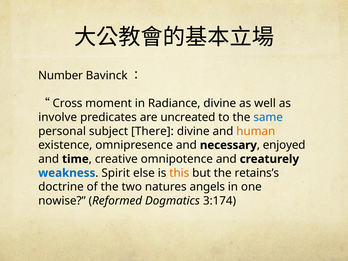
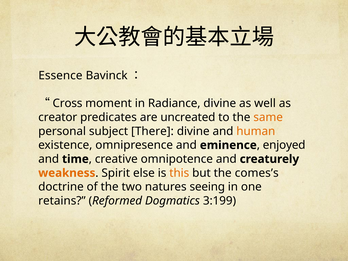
Number: Number -> Essence
involve: involve -> creator
same colour: blue -> orange
necessary: necessary -> eminence
weakness colour: blue -> orange
retains’s: retains’s -> comes’s
angels: angels -> seeing
nowise: nowise -> retains
3:174: 3:174 -> 3:199
